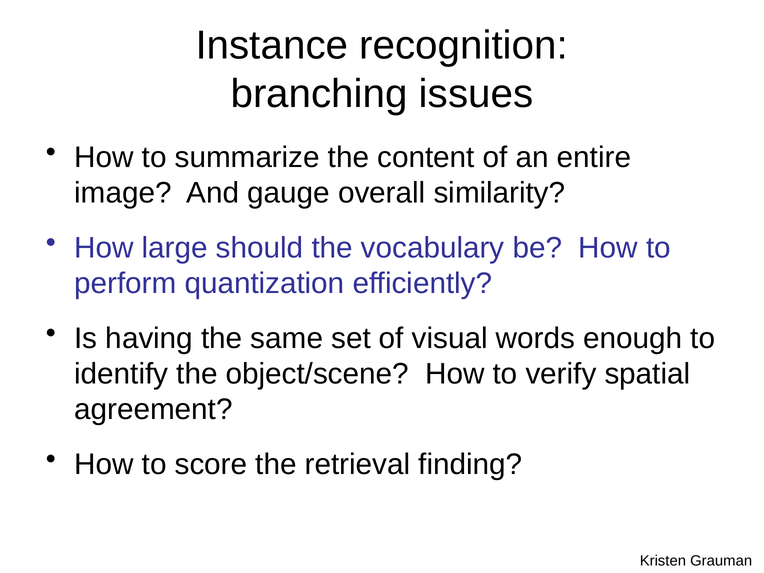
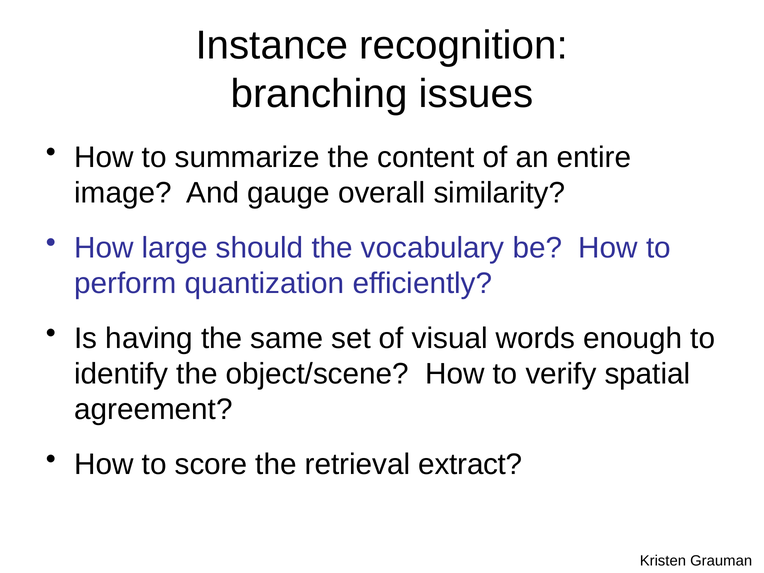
finding: finding -> extract
